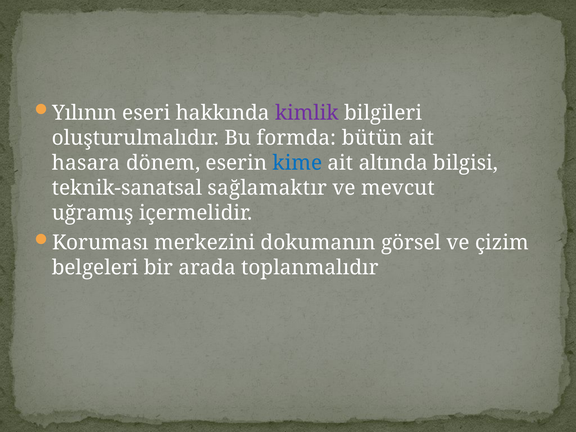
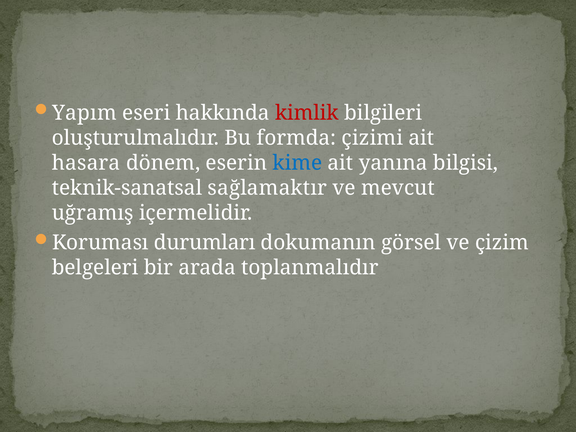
Yılının: Yılının -> Yapım
kimlik colour: purple -> red
bütün: bütün -> çizimi
altında: altında -> yanına
merkezini: merkezini -> durumları
